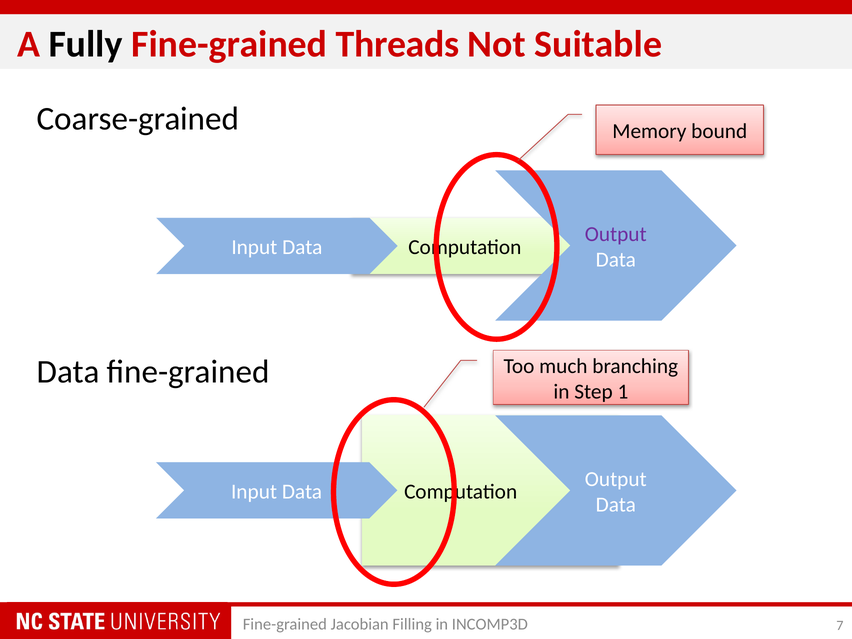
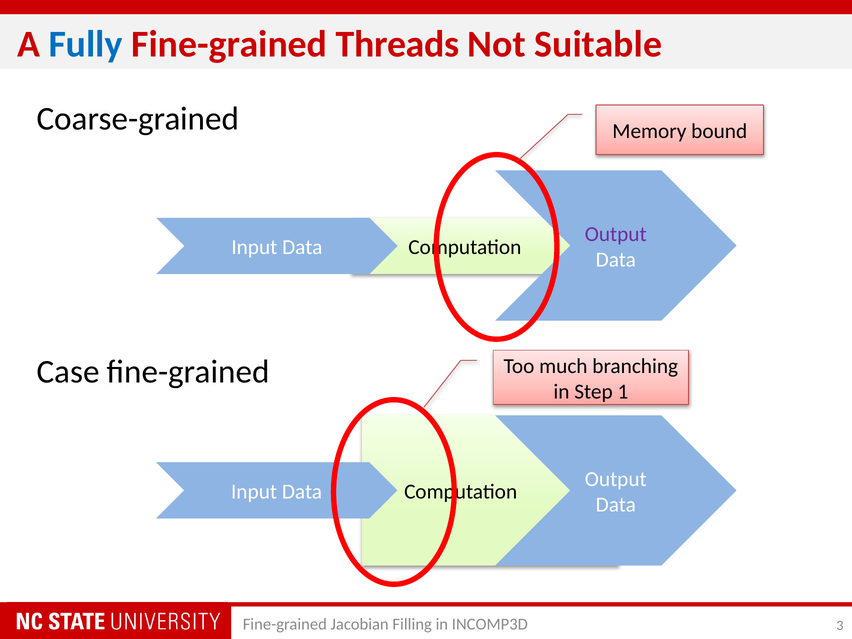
Fully colour: black -> blue
Data at (68, 372): Data -> Case
7: 7 -> 3
